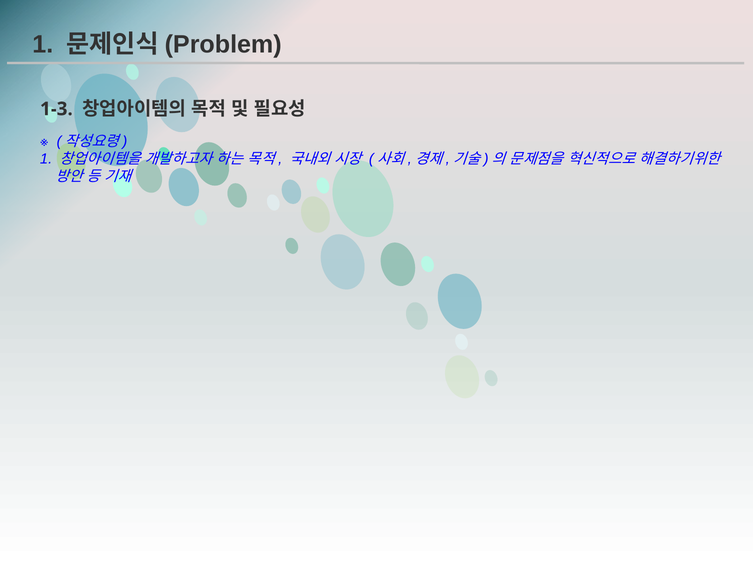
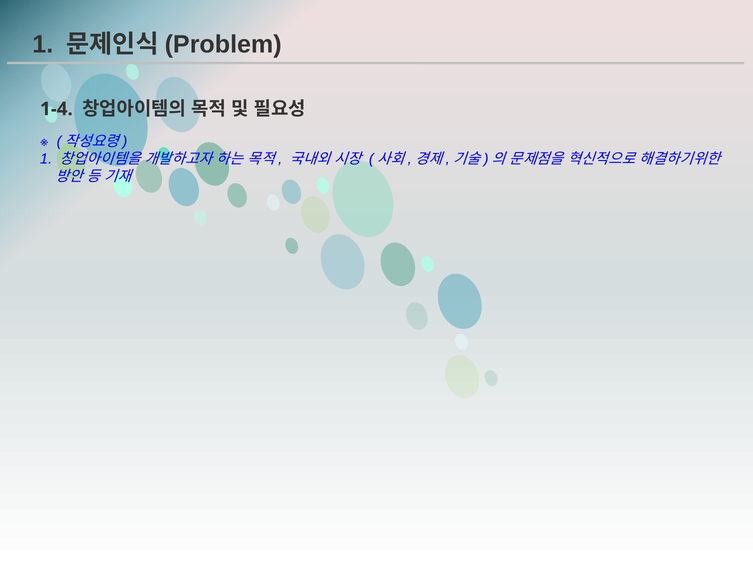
1-3: 1-3 -> 1-4
